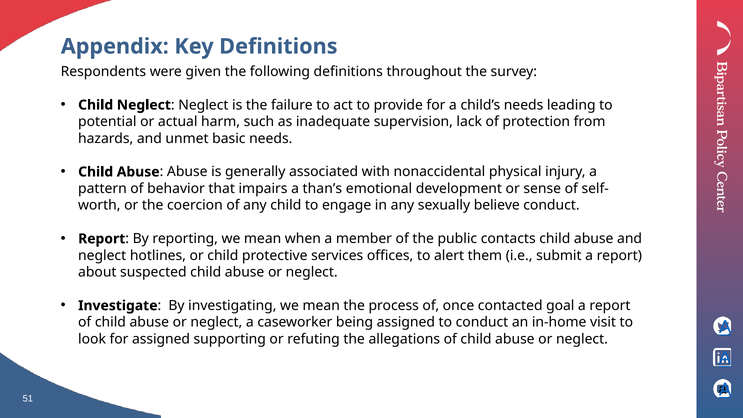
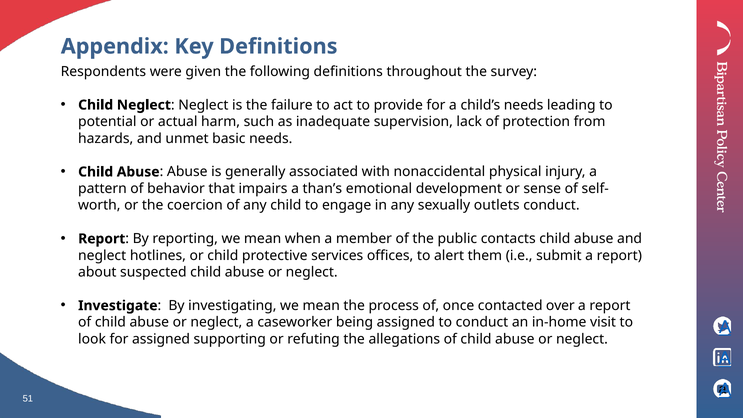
believe: believe -> outlets
goal: goal -> over
